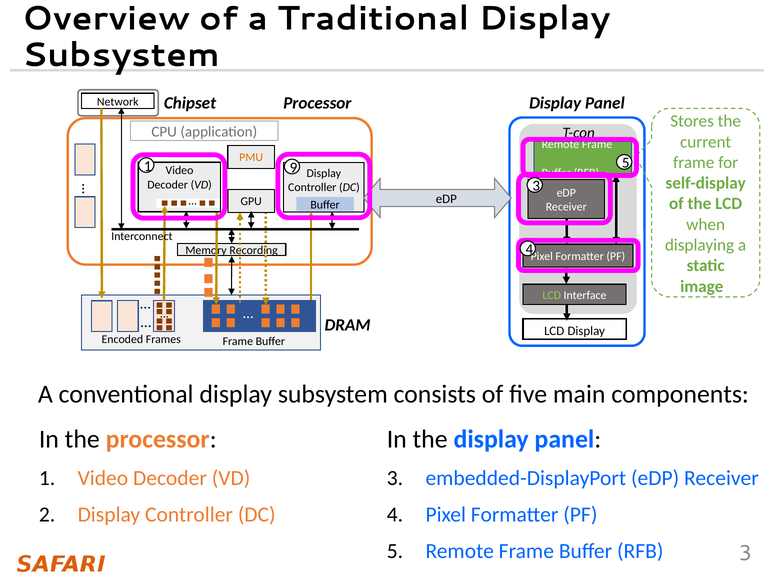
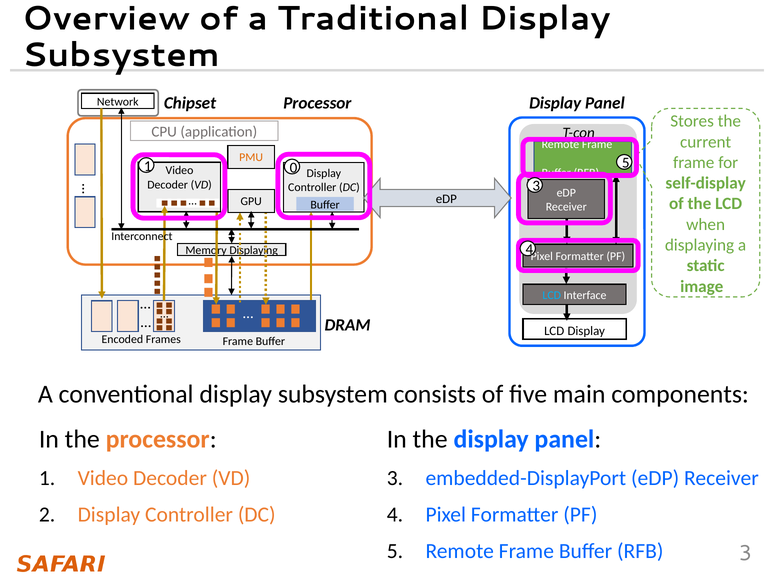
9: 9 -> 0
Memory Recording: Recording -> Displaying
LCD at (552, 295) colour: light green -> light blue
